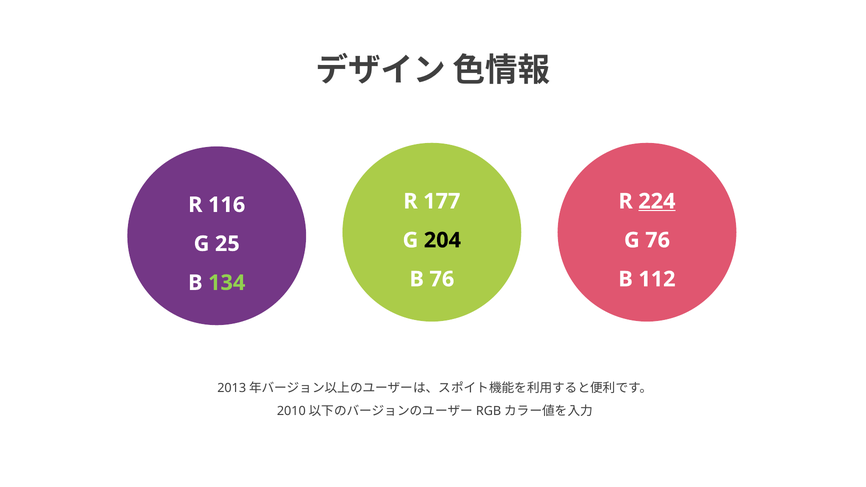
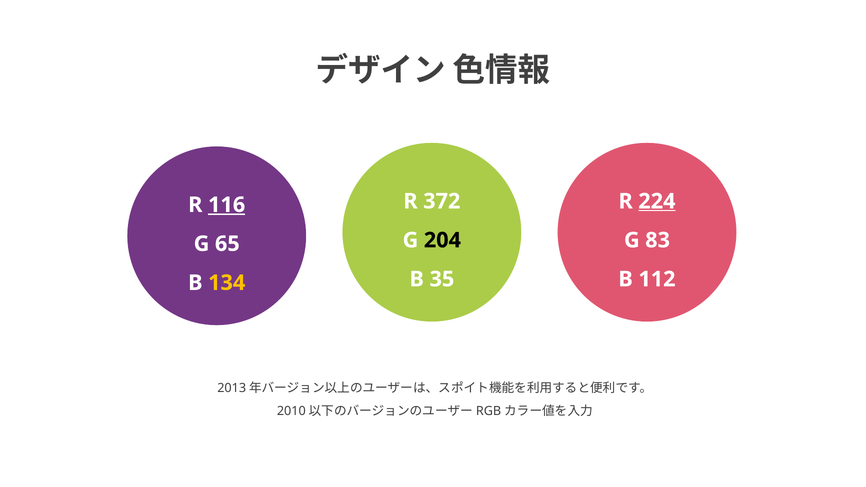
177: 177 -> 372
116 underline: none -> present
G 76: 76 -> 83
25: 25 -> 65
B 76: 76 -> 35
134 colour: light green -> yellow
